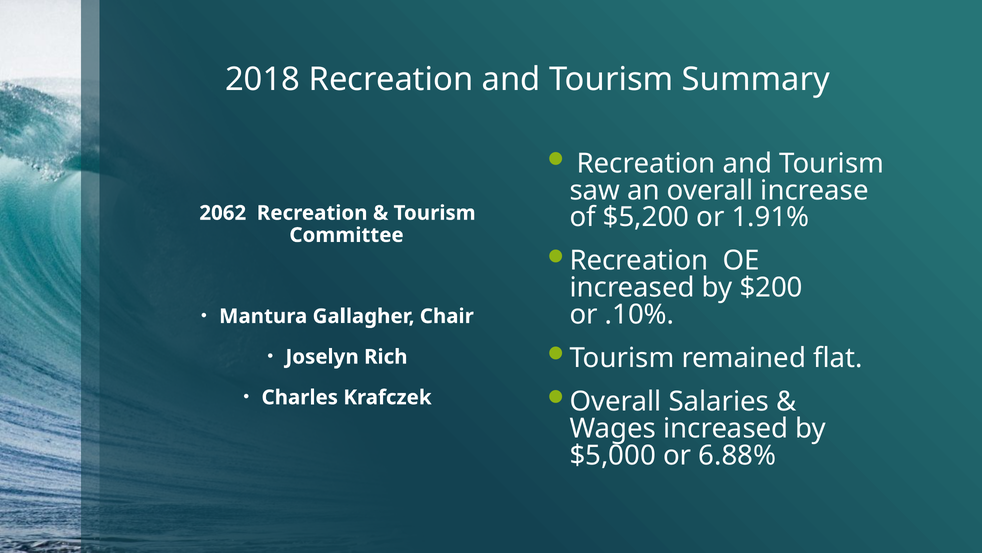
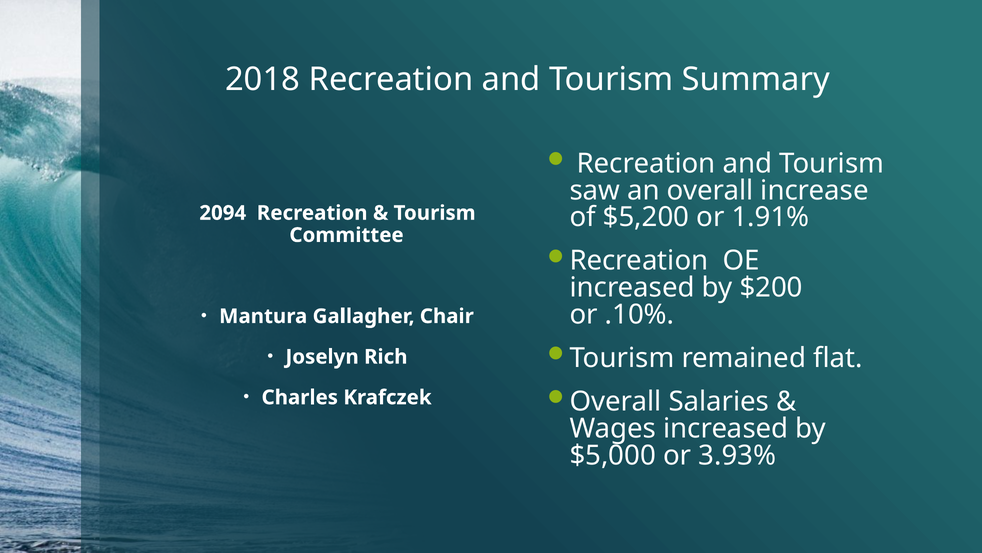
2062: 2062 -> 2094
6.88%: 6.88% -> 3.93%
